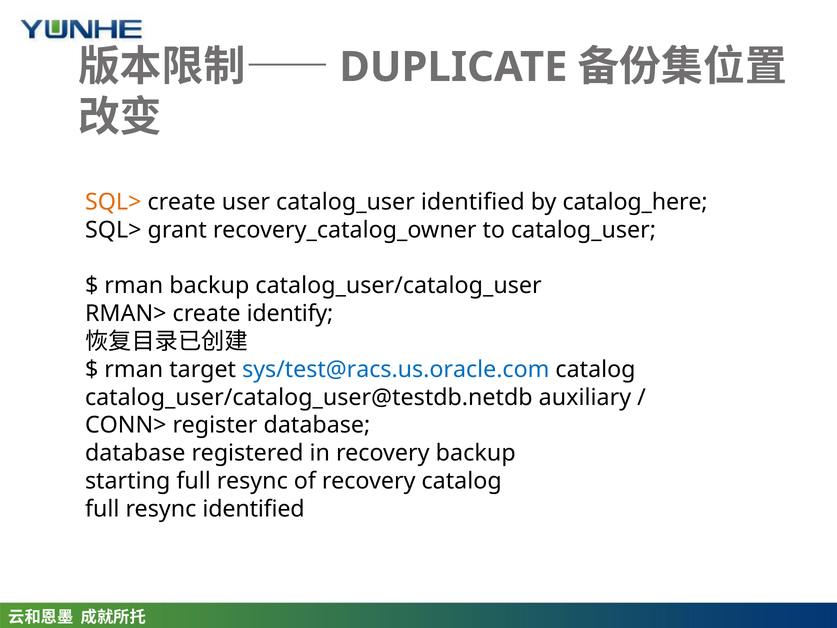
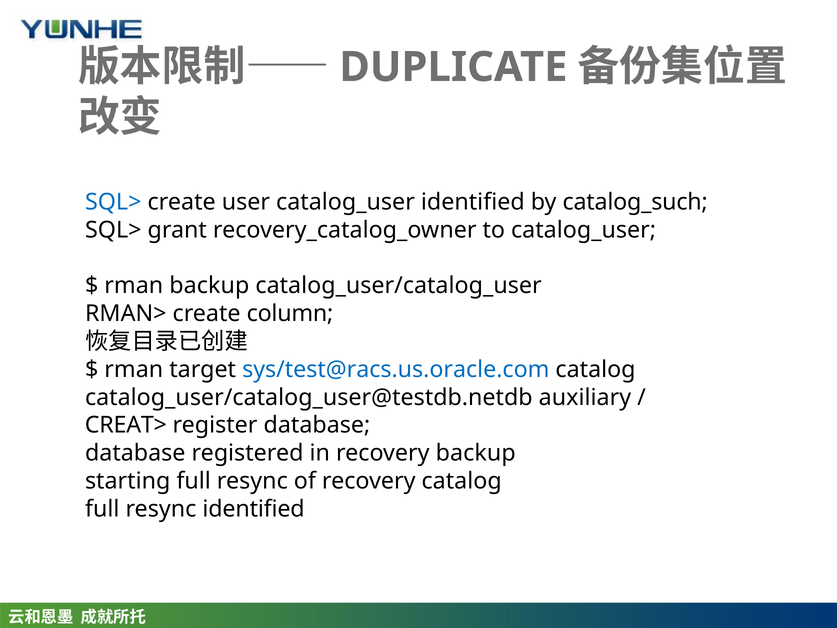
SQL> at (113, 202) colour: orange -> blue
catalog_here: catalog_here -> catalog_such
identify: identify -> column
CONN>: CONN> -> CREAT>
